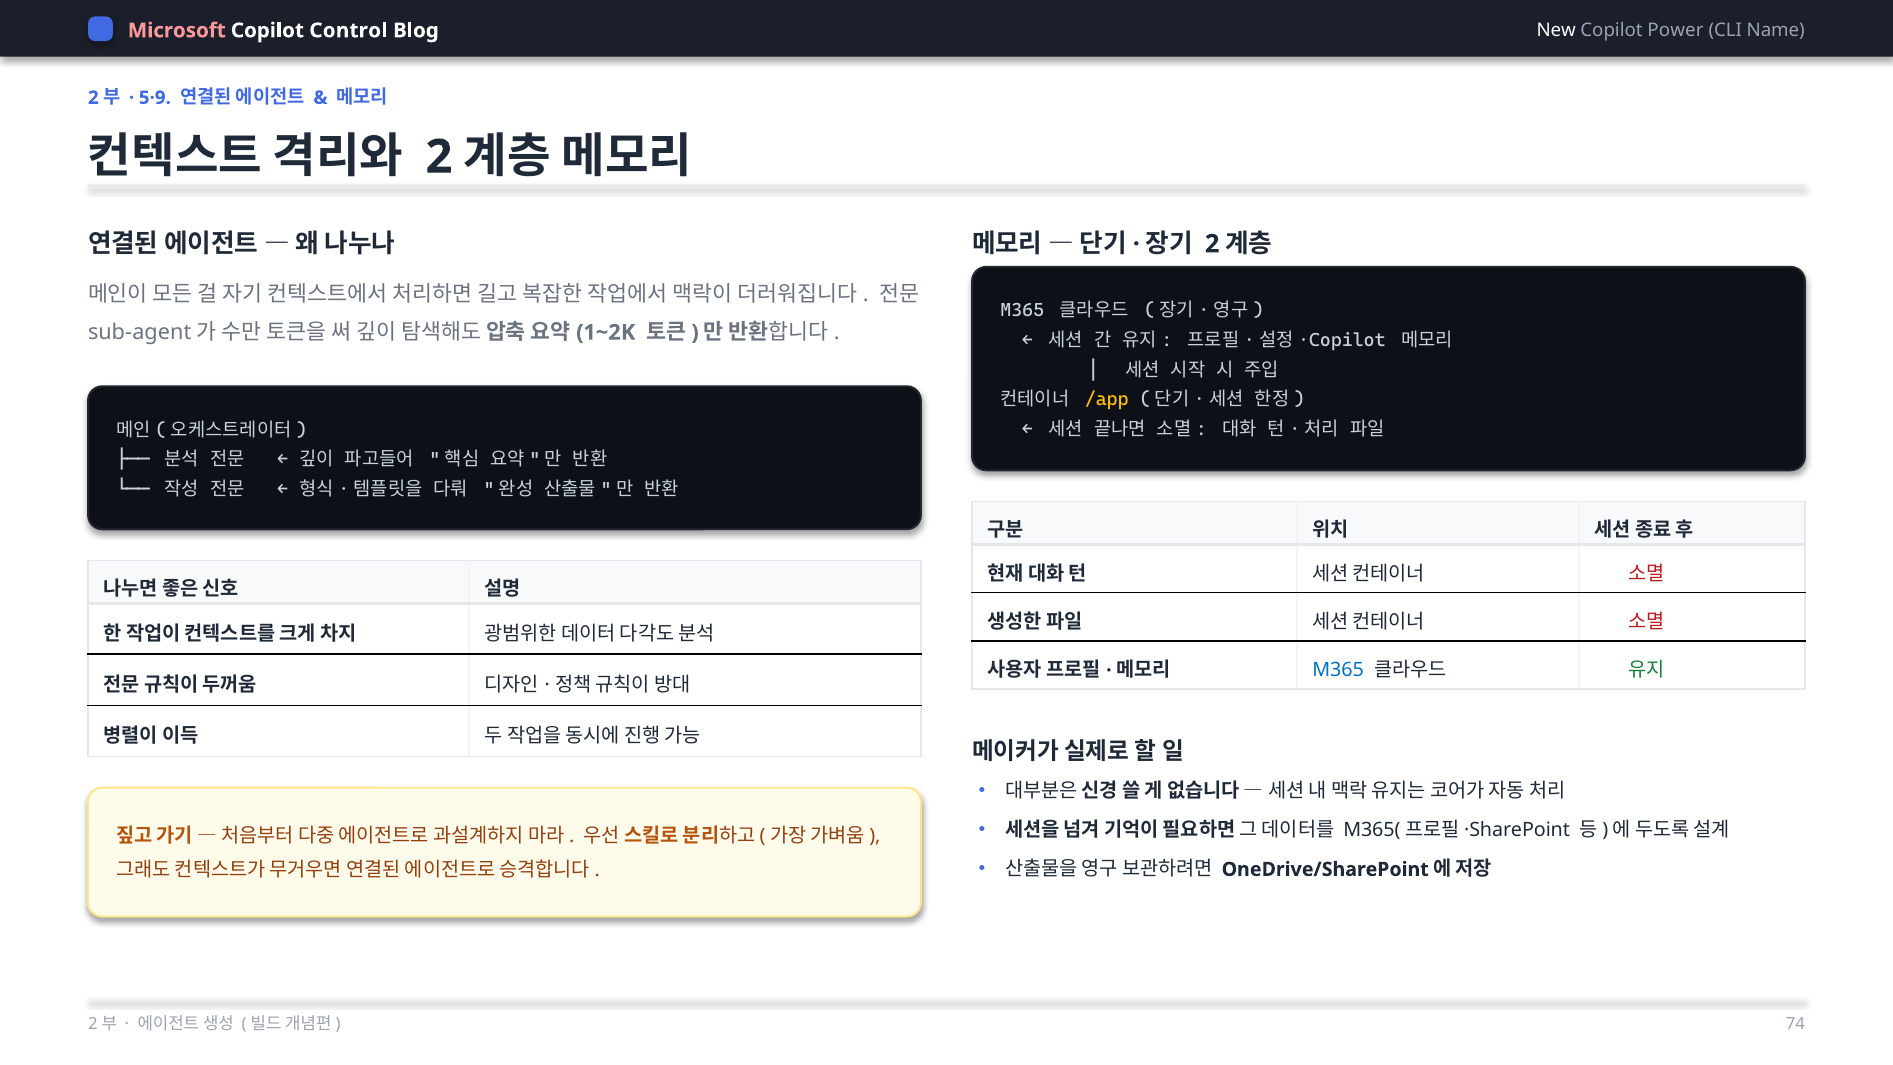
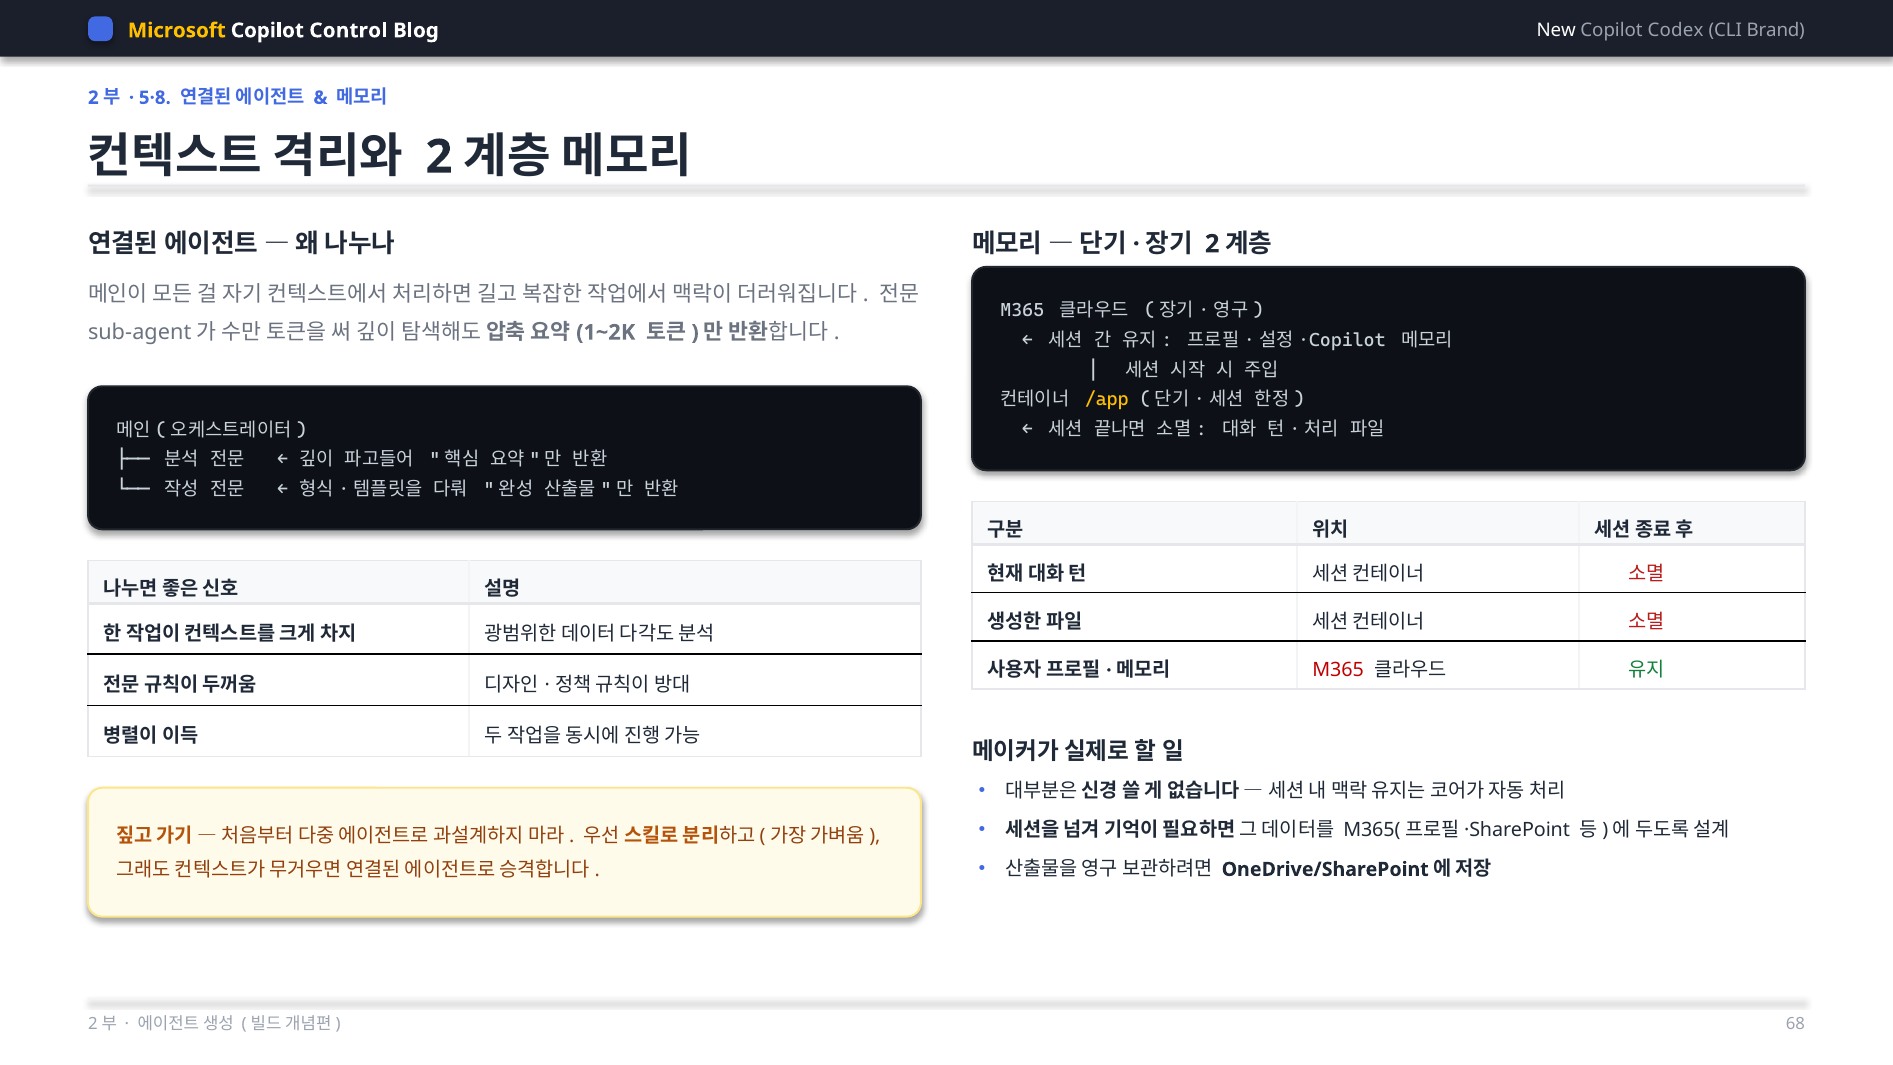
Microsoft colour: pink -> yellow
Power: Power -> Codex
Name: Name -> Brand
5·9: 5·9 -> 5·8
M365 at (1338, 670) colour: blue -> red
74: 74 -> 68
